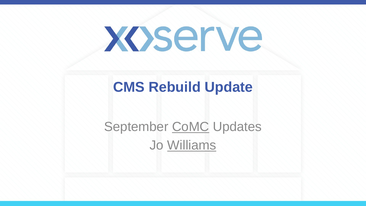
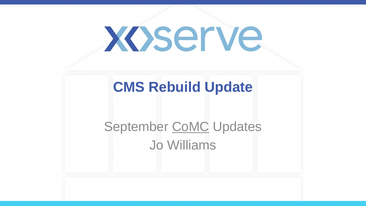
Williams underline: present -> none
